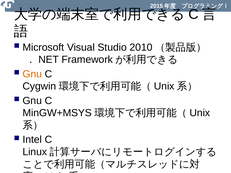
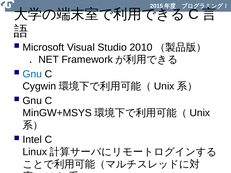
Gnu at (32, 74) colour: orange -> blue
